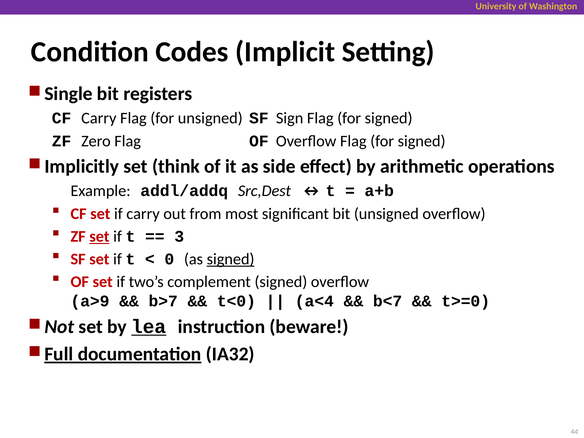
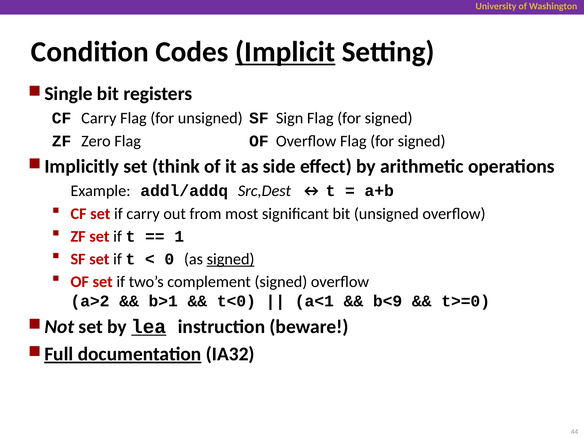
Implicit underline: none -> present
set at (99, 236) underline: present -> none
3: 3 -> 1
a>9: a>9 -> a>2
b>7: b>7 -> b>1
a<4: a<4 -> a<1
b<7: b<7 -> b<9
